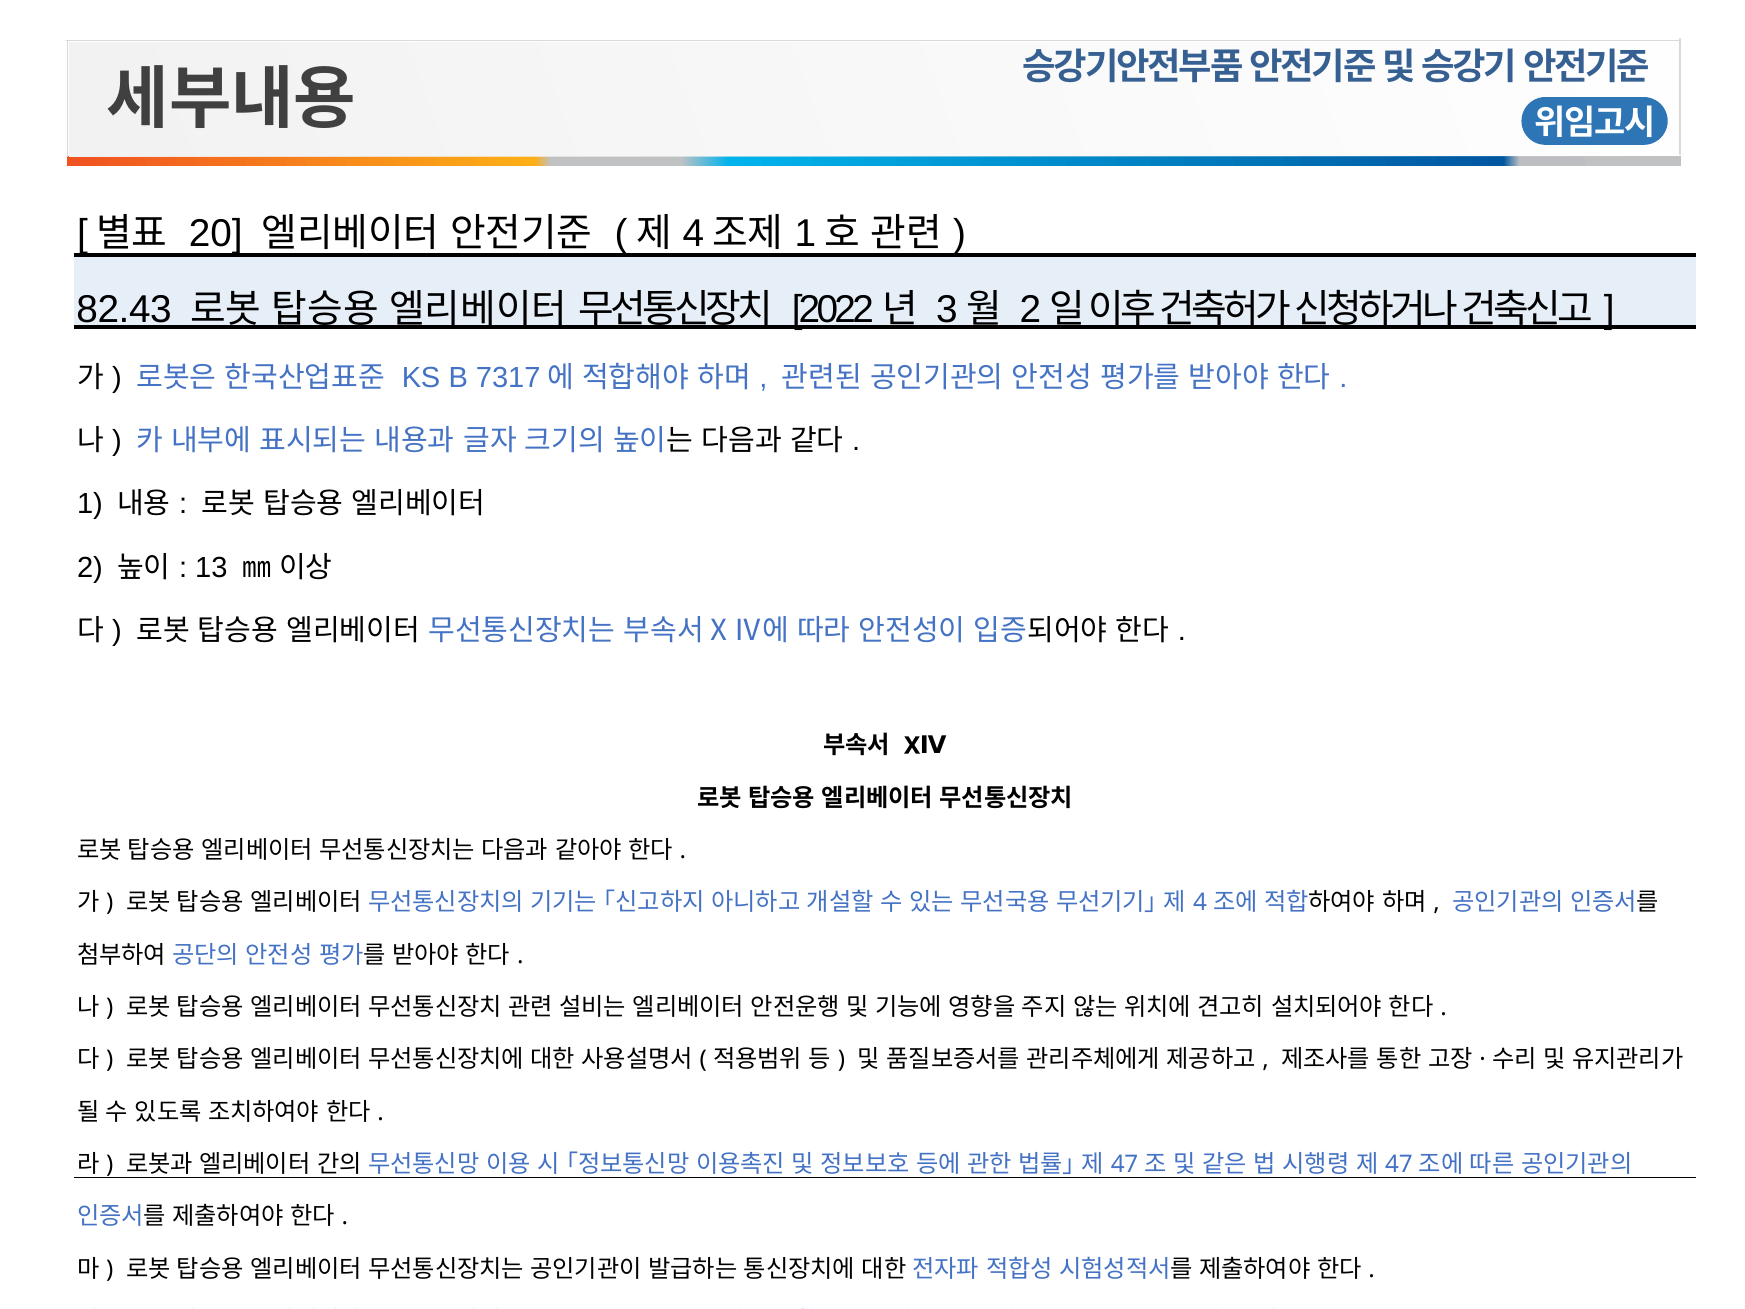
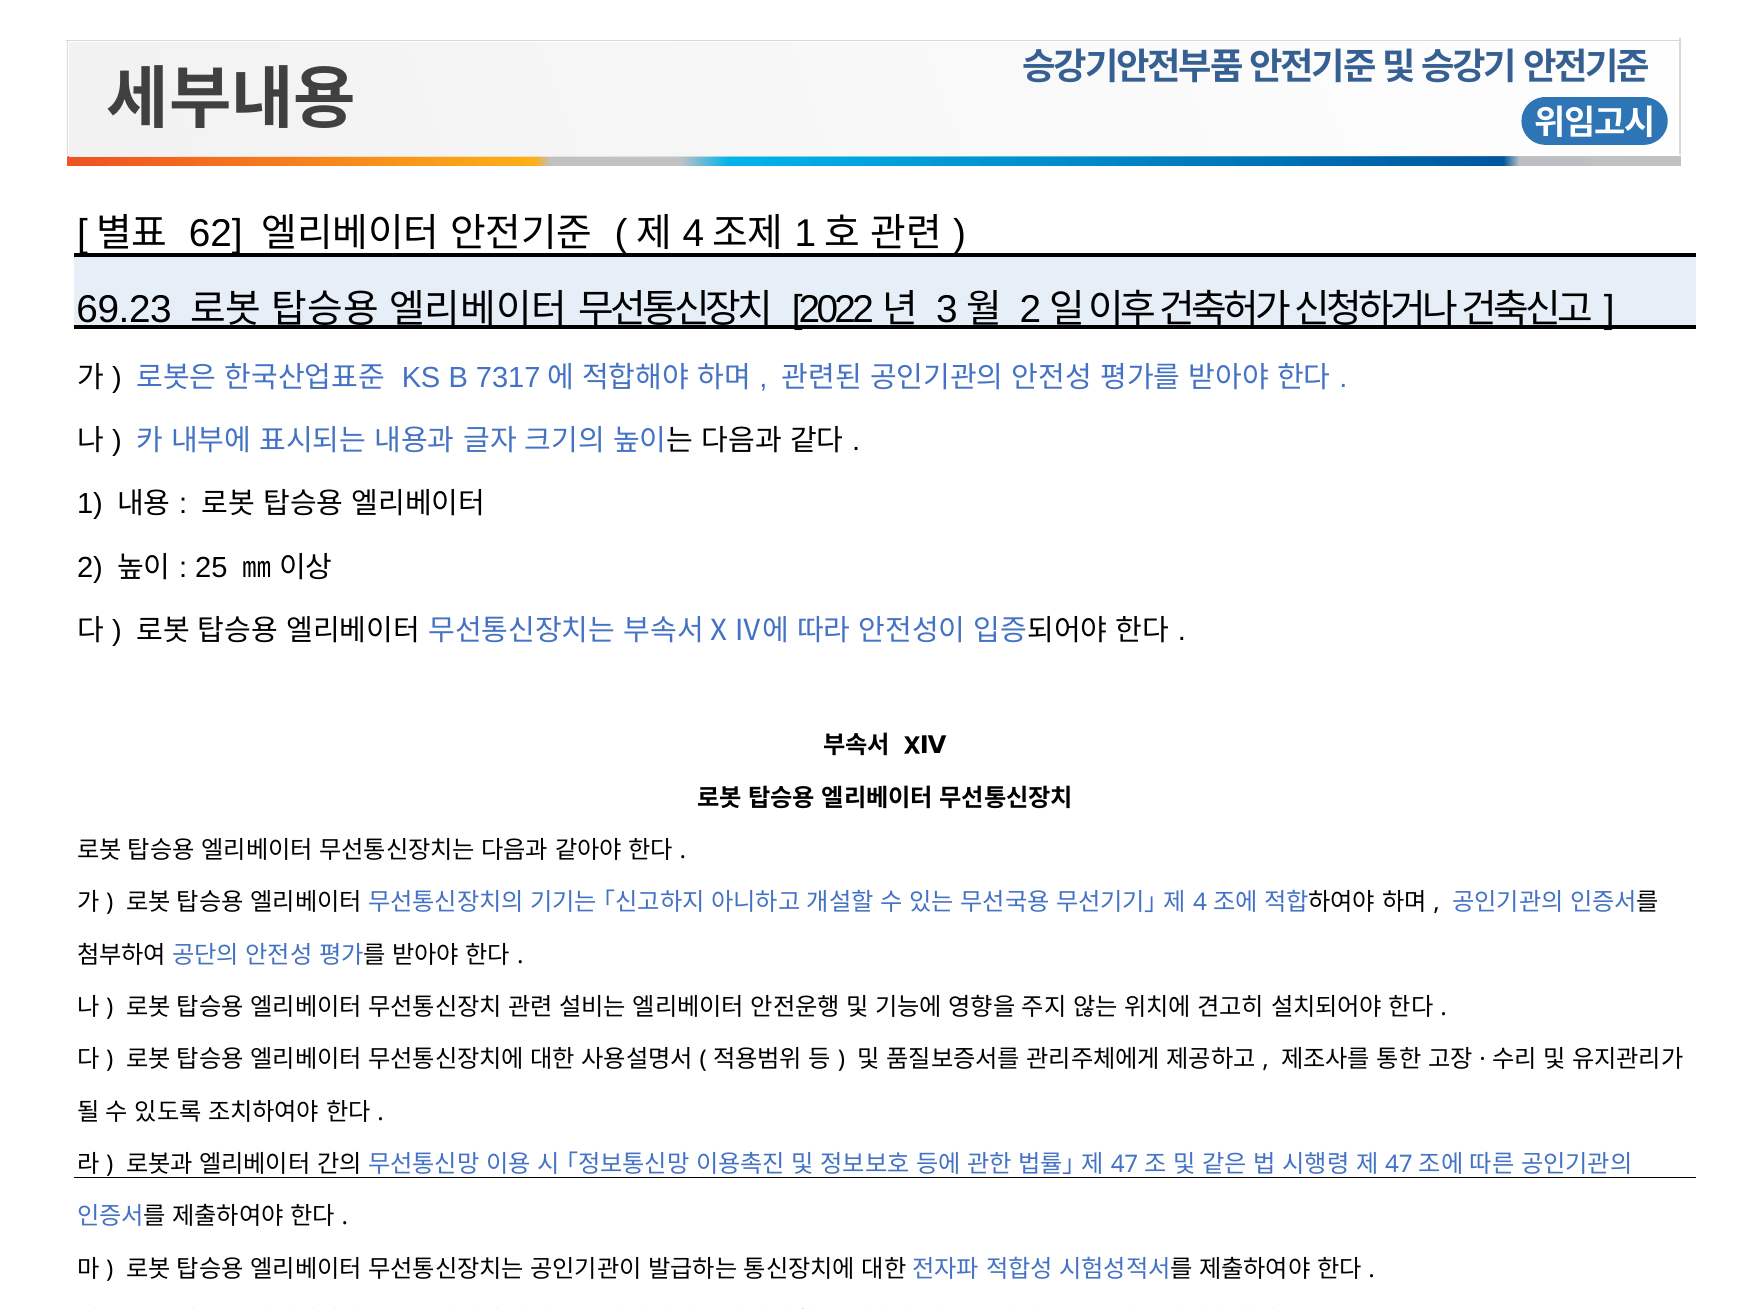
20: 20 -> 62
82.43: 82.43 -> 69.23
13: 13 -> 25
